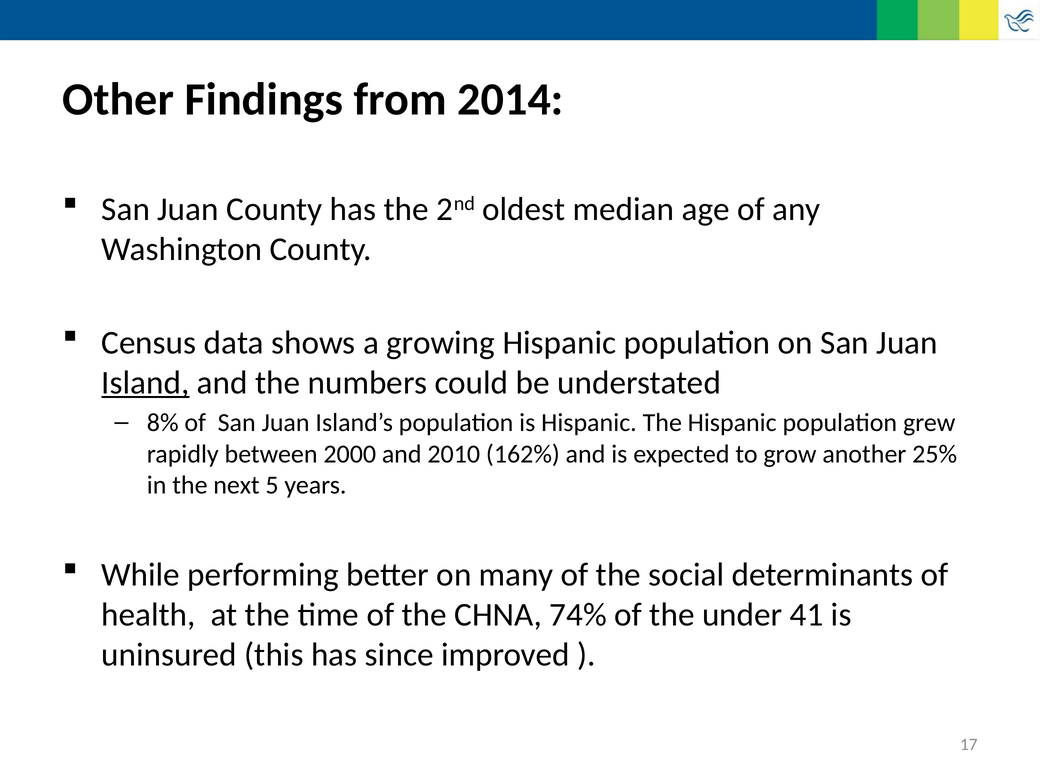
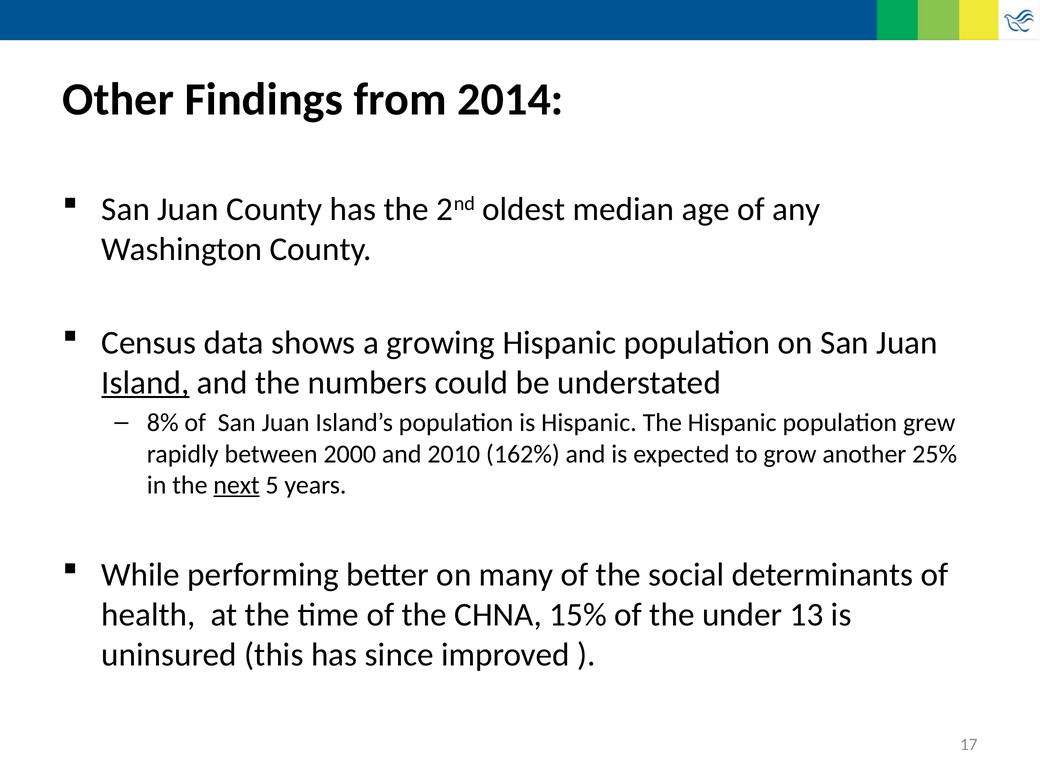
next underline: none -> present
74%: 74% -> 15%
41: 41 -> 13
